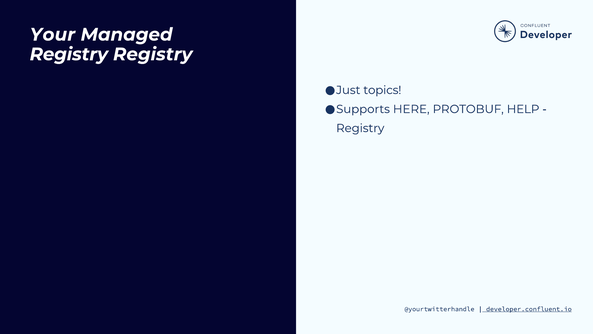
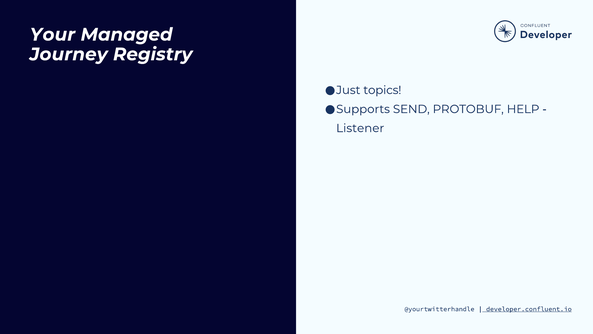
Registry at (69, 54): Registry -> Journey
HERE: HERE -> SEND
Registry at (360, 128): Registry -> Listener
